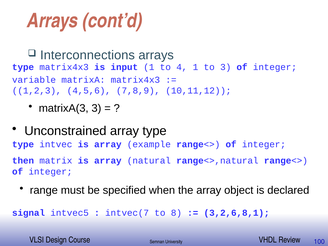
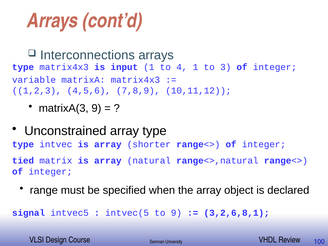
matrixA(3 3: 3 -> 9
example: example -> shorter
then: then -> tied
intvec(7: intvec(7 -> intvec(5
to 8: 8 -> 9
